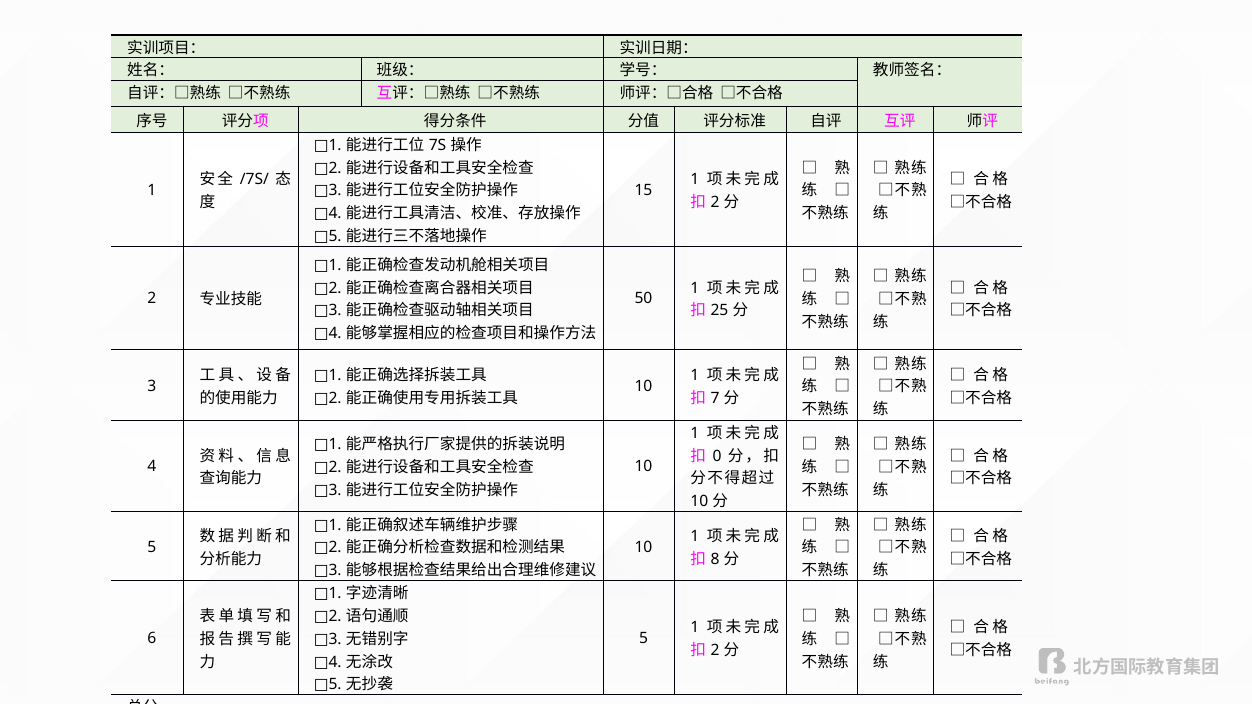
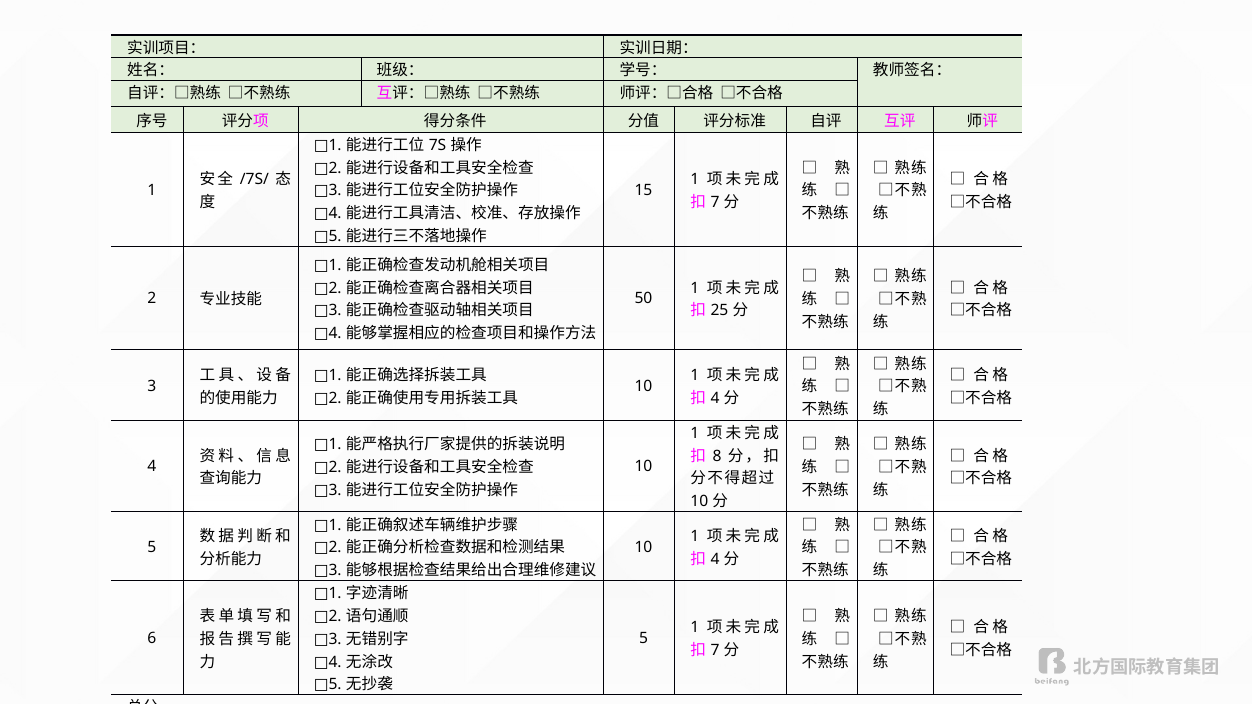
2 at (715, 202): 2 -> 7
7 at (715, 398): 7 -> 4
0: 0 -> 8
8 at (715, 559): 8 -> 4
2 at (715, 651): 2 -> 7
